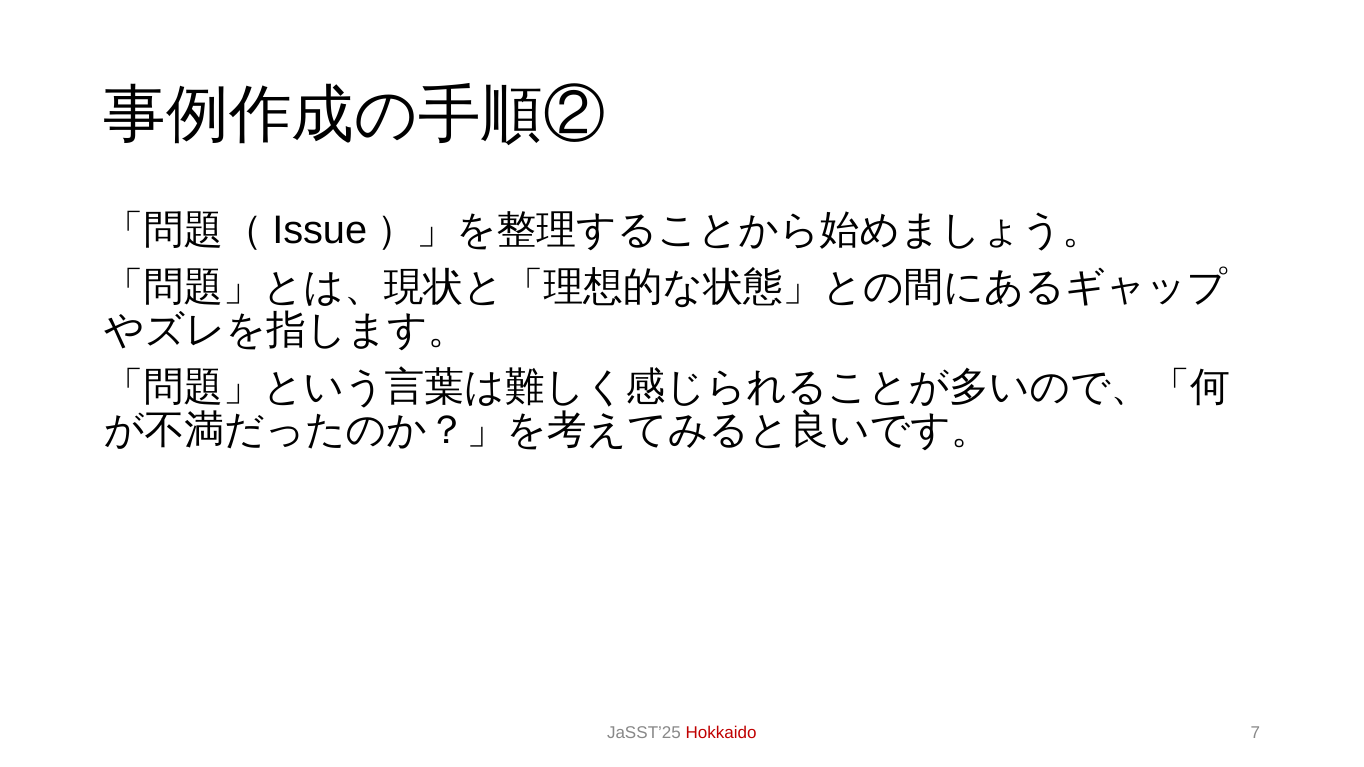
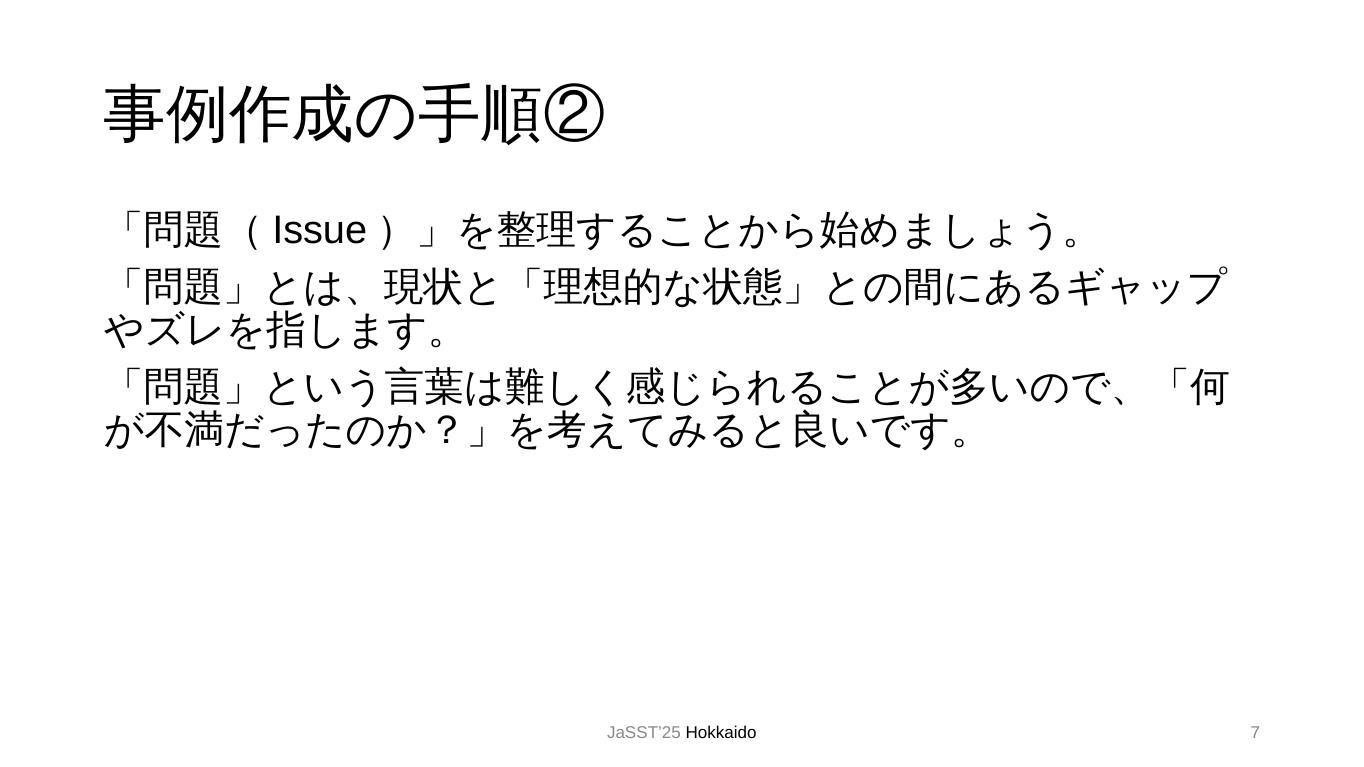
Hokkaido colour: red -> black
